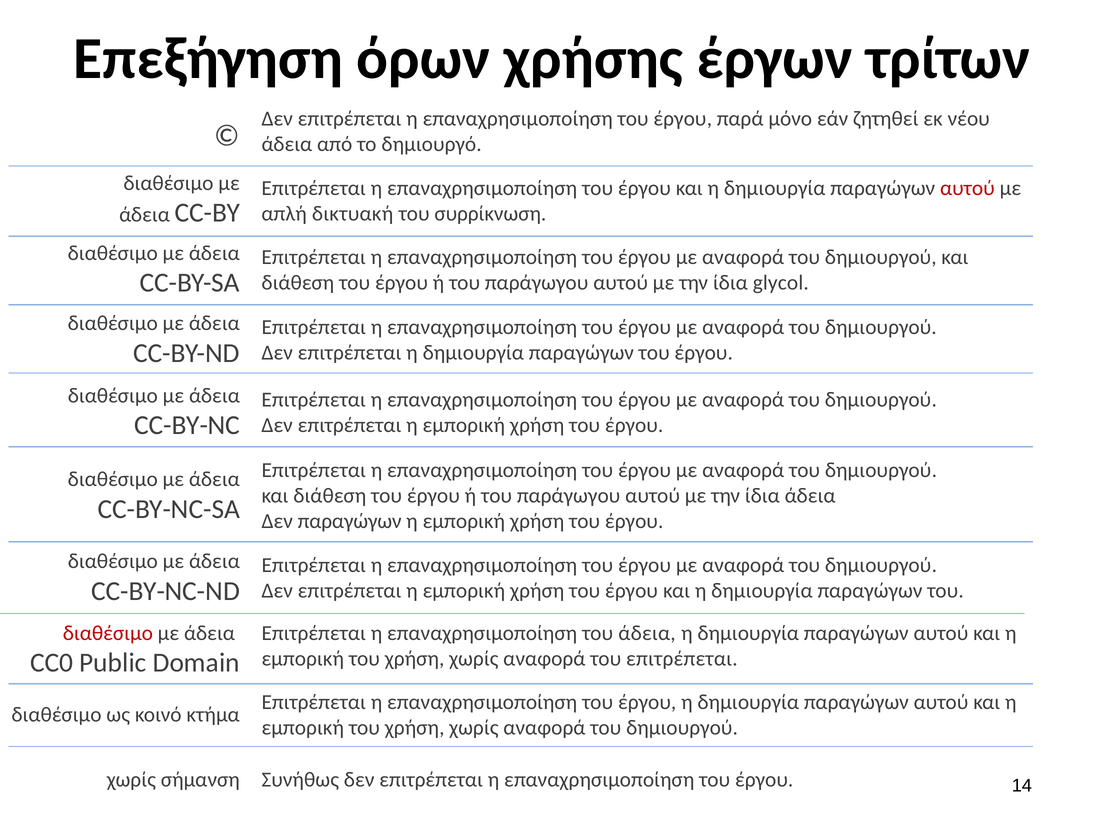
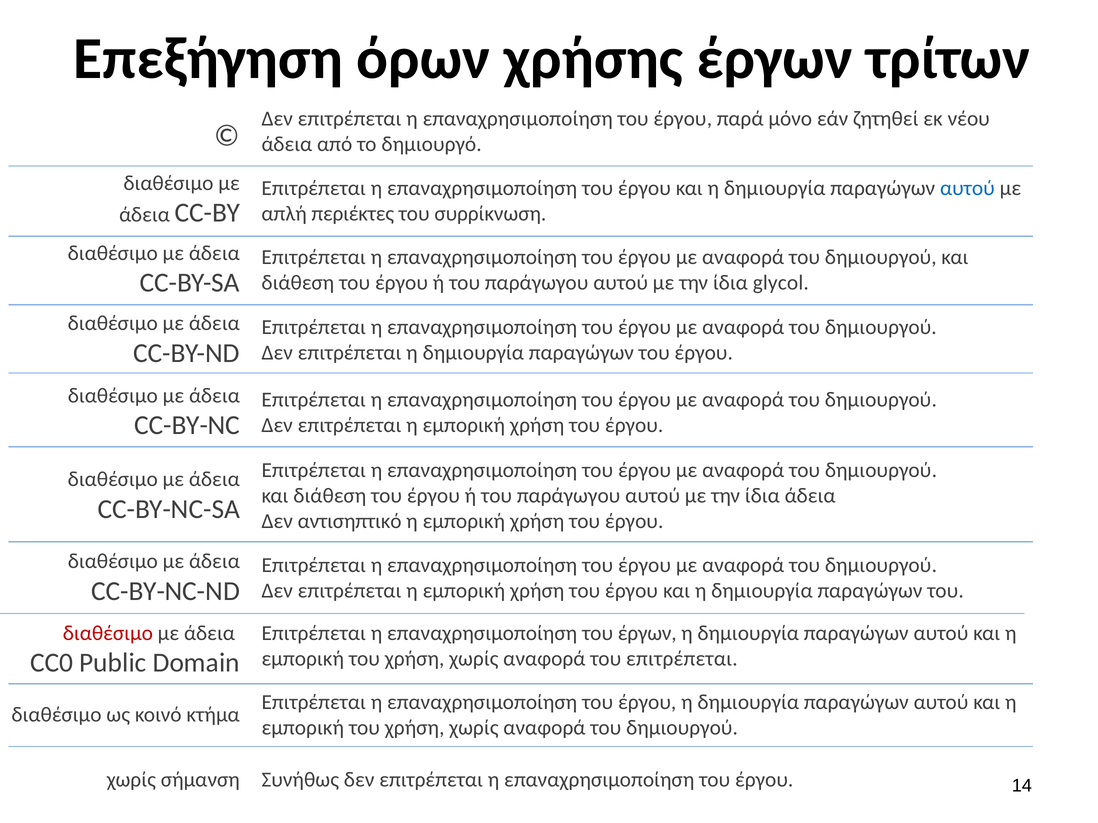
αυτού at (967, 188) colour: red -> blue
δικτυακή: δικτυακή -> περιέκτες
Δεν παραγώγων: παραγώγων -> αντισηπτικό
του άδεια: άδεια -> έργων
